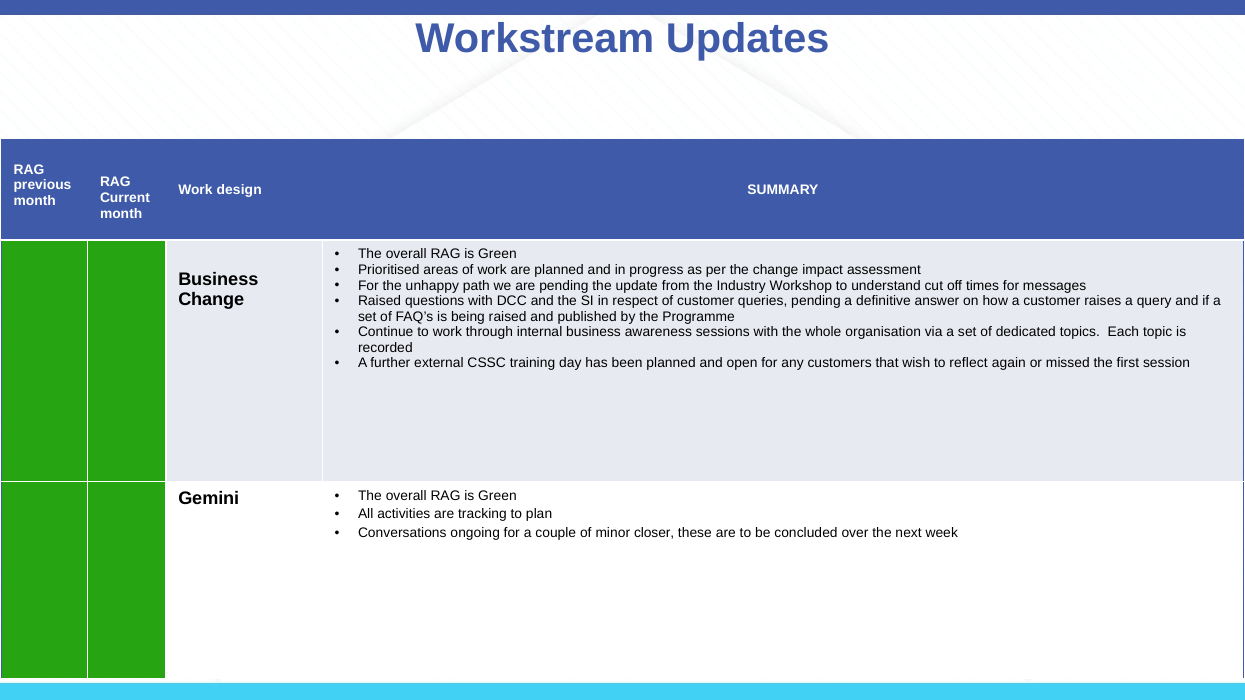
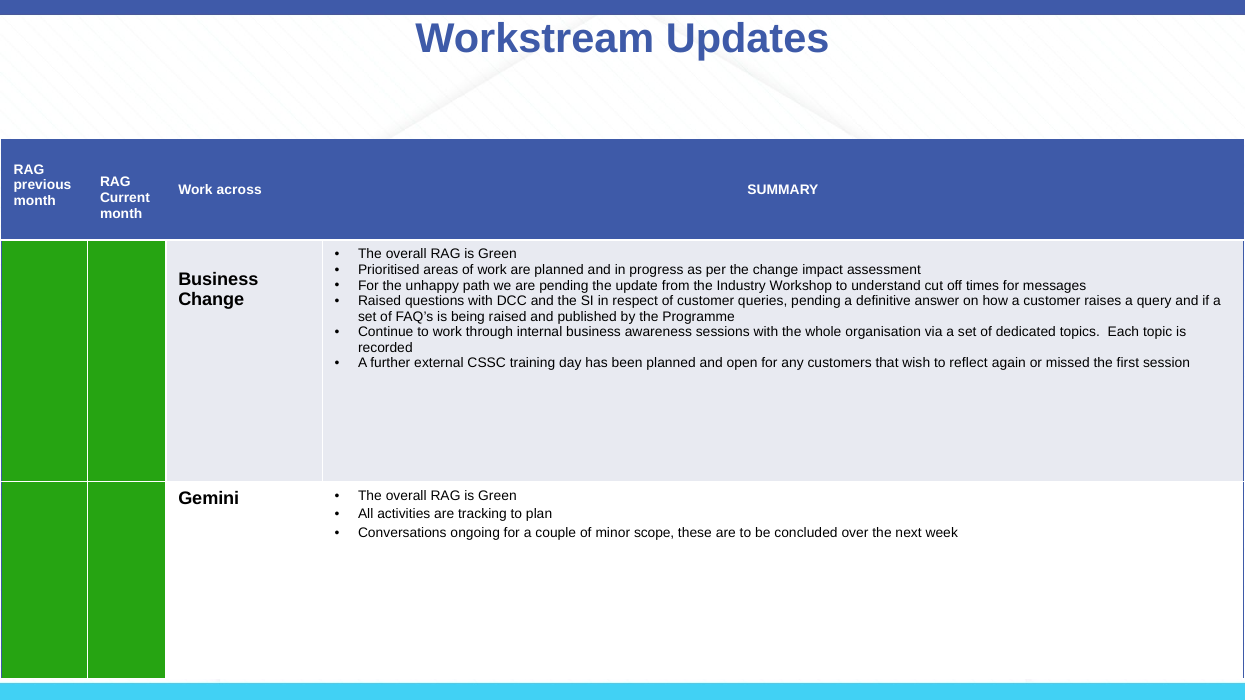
design: design -> across
closer: closer -> scope
